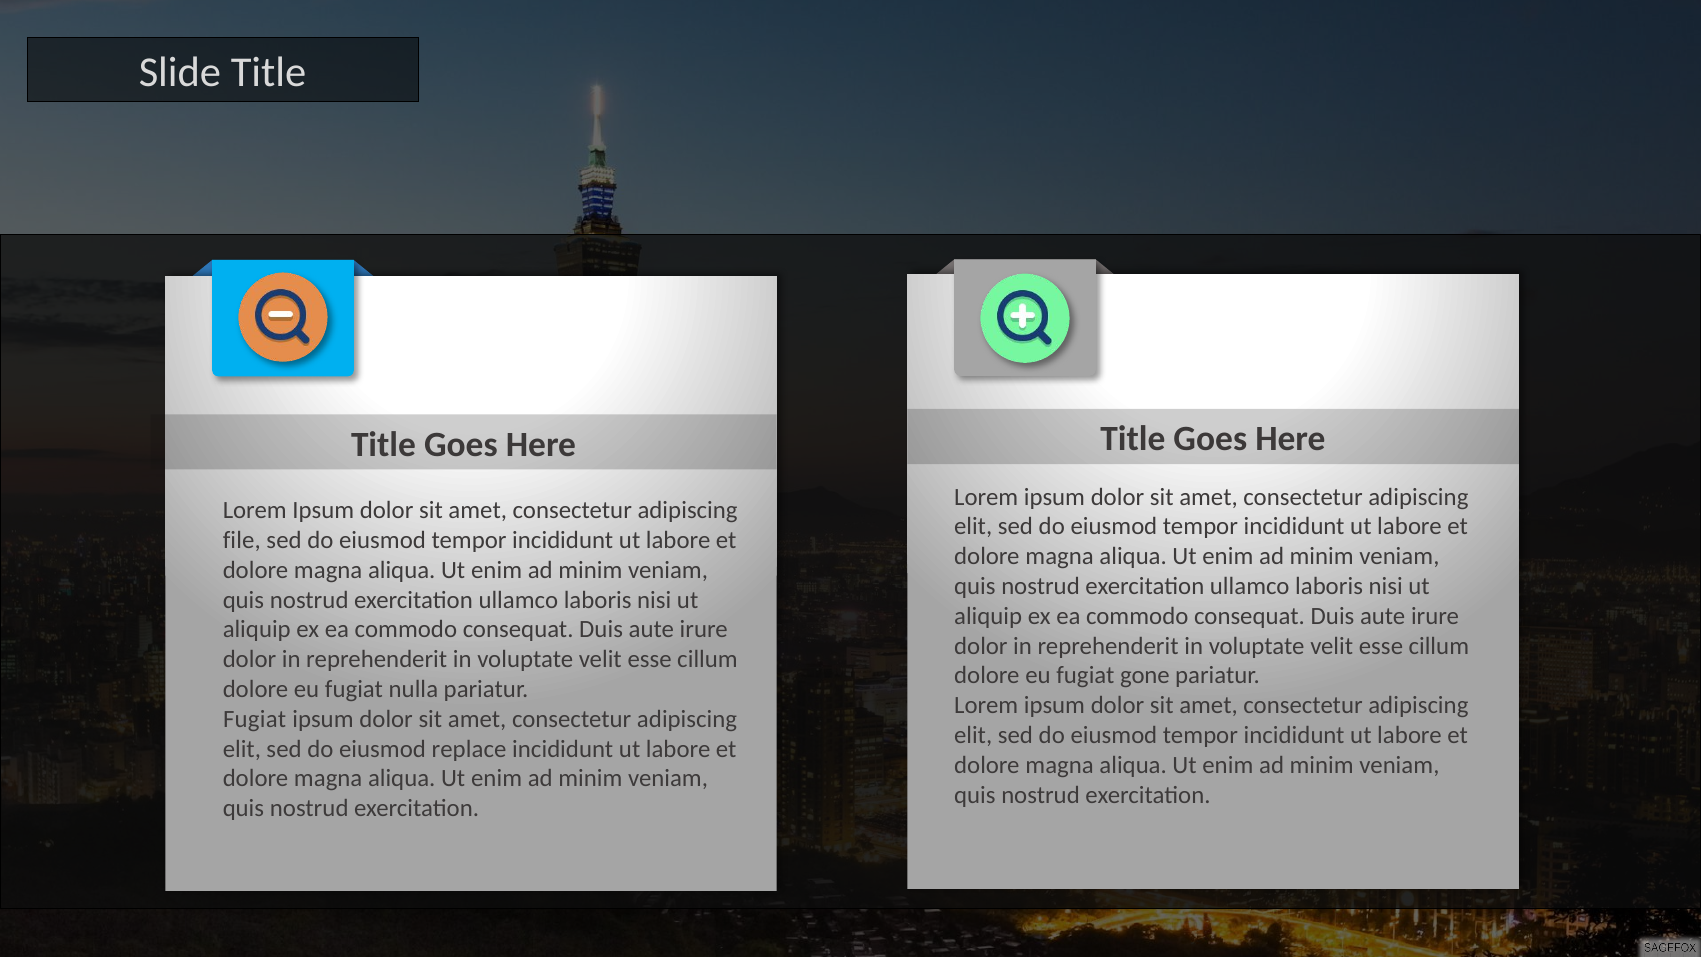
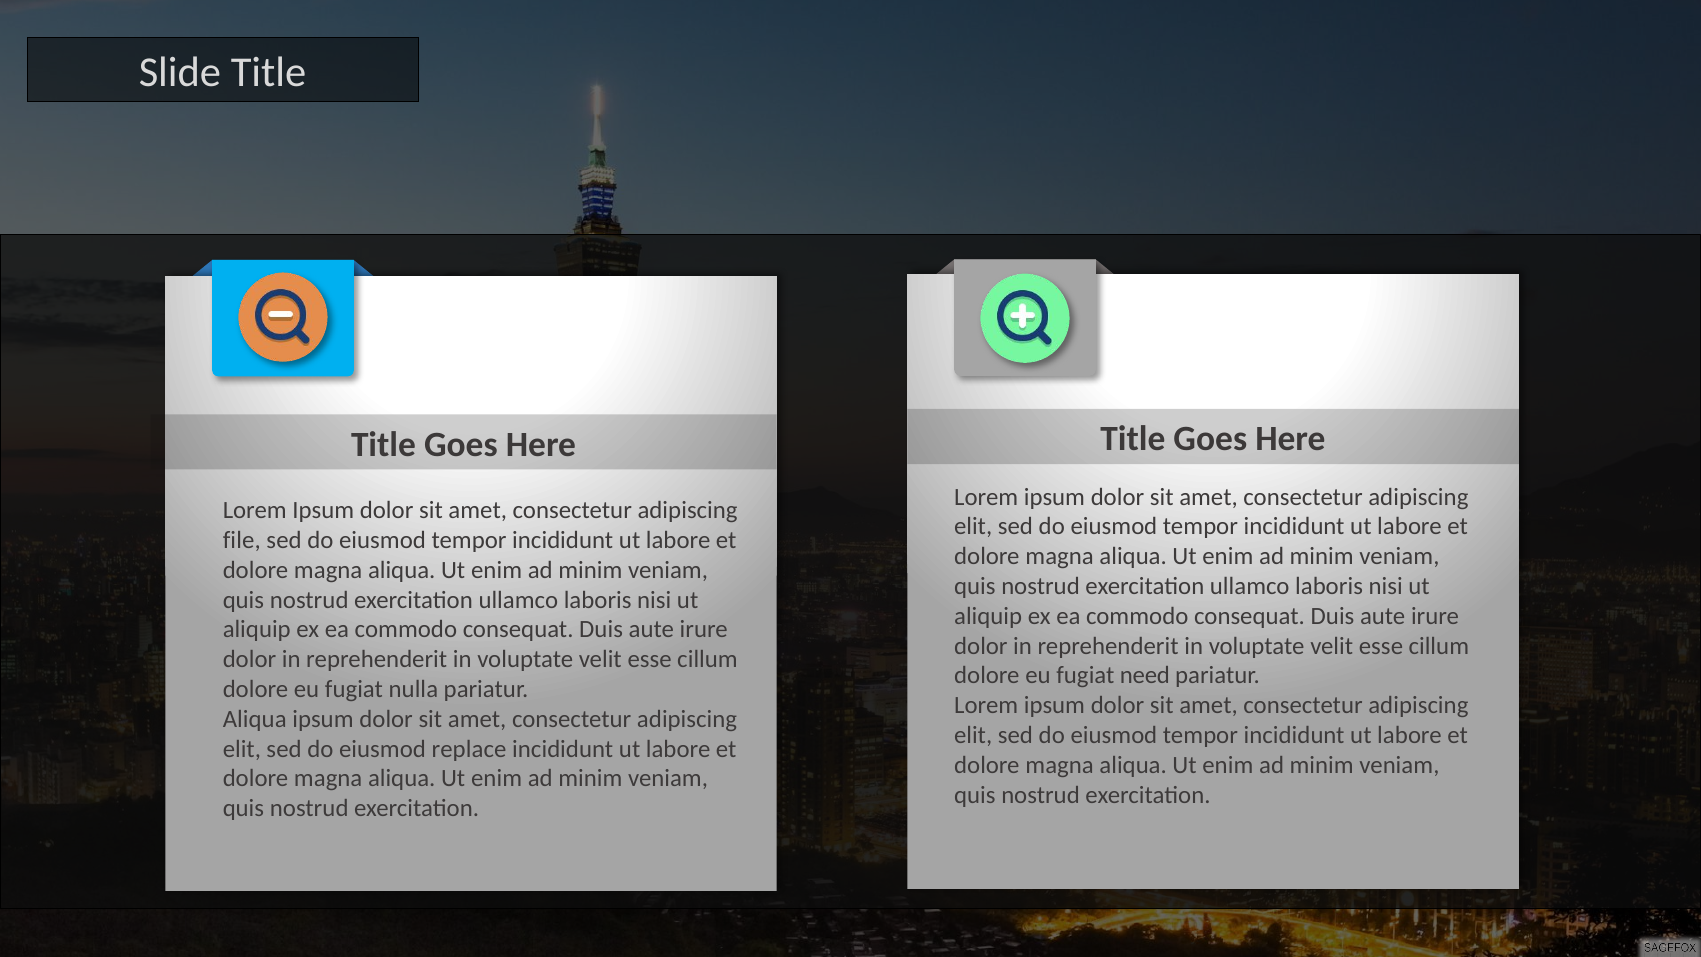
gone: gone -> need
Fugiat at (255, 719): Fugiat -> Aliqua
